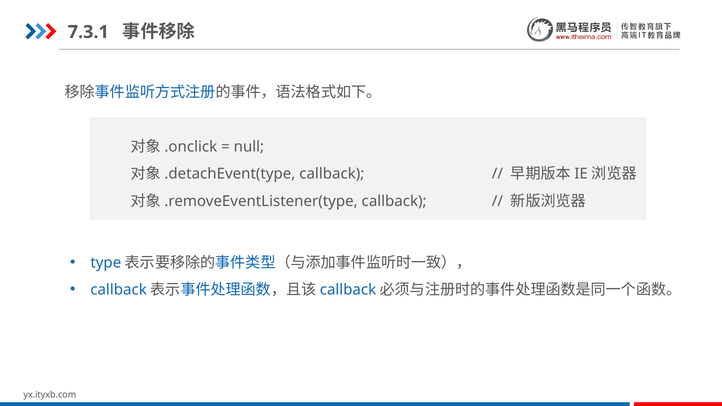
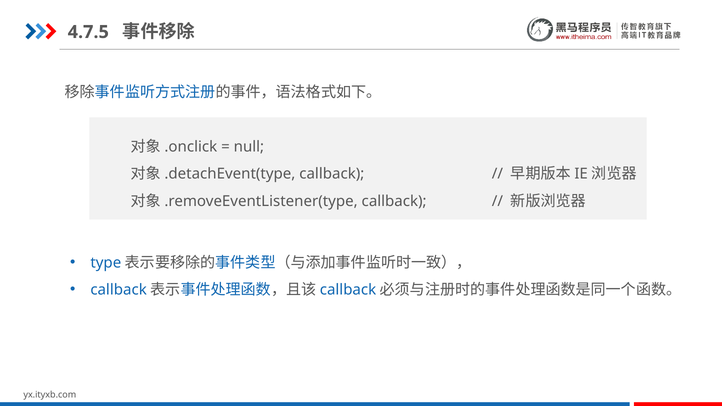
7.3.1: 7.3.1 -> 4.7.5
